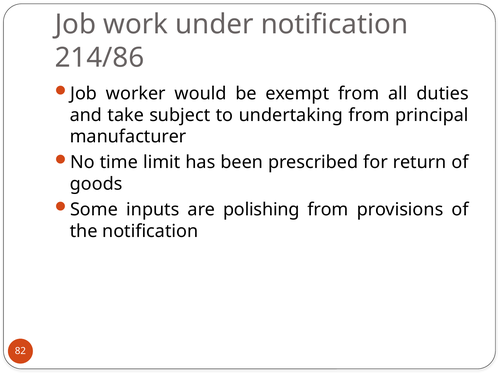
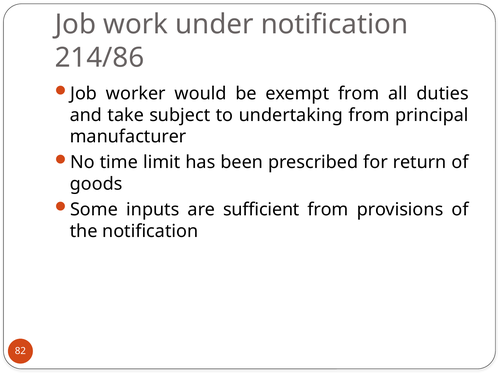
polishing: polishing -> sufficient
